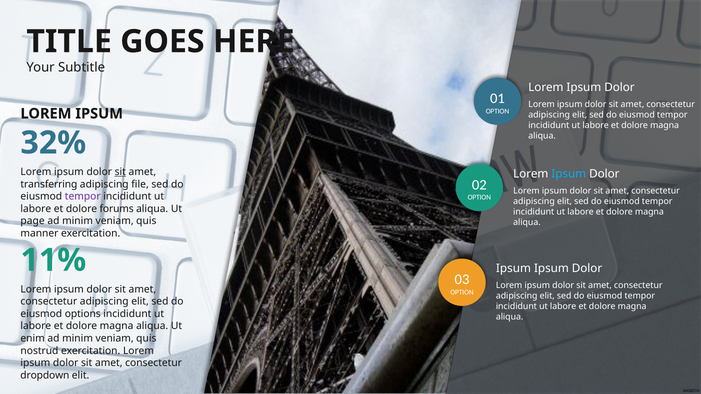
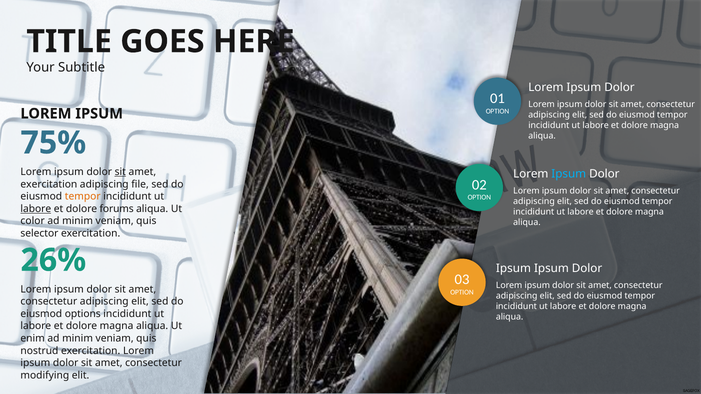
32%: 32% -> 75%
transferring at (49, 184): transferring -> exercitation
tempor at (83, 197) colour: purple -> orange
labore at (36, 209) underline: none -> present
page: page -> color
manner: manner -> selector
11%: 11% -> 26%
dropdown: dropdown -> modifying
